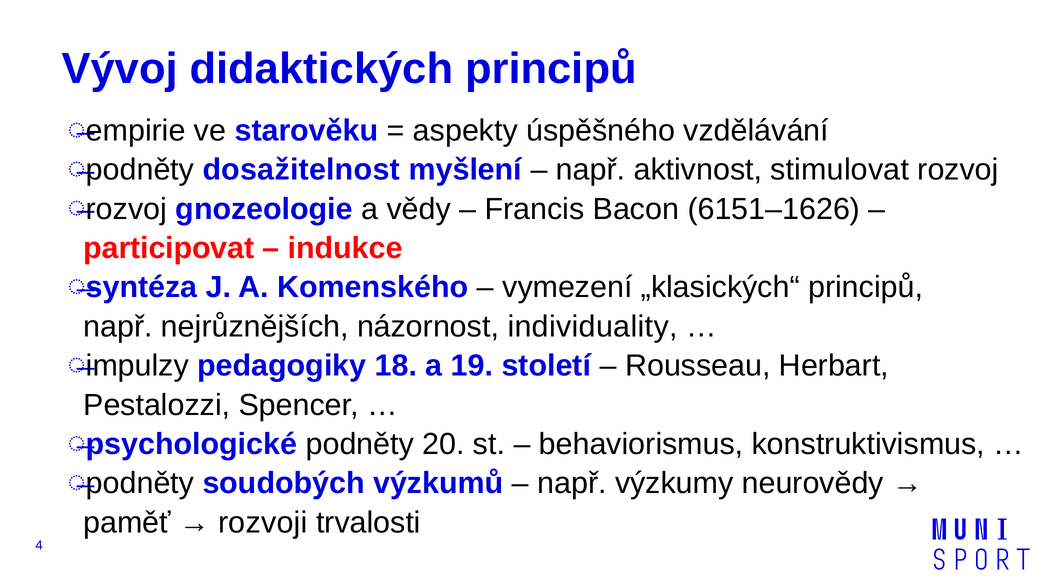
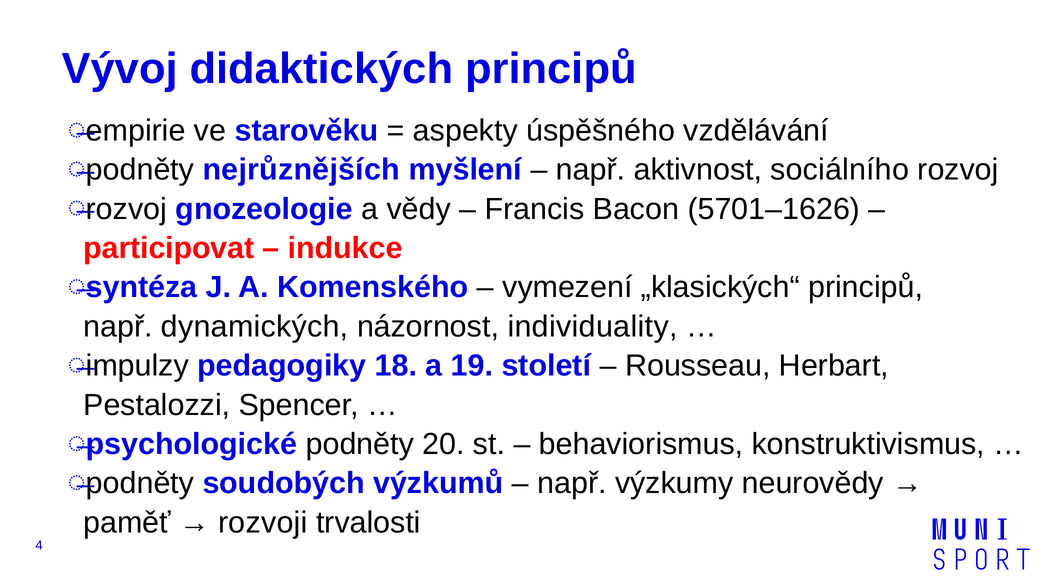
dosažitelnost: dosažitelnost -> nejrůznějších
stimulovat: stimulovat -> sociálního
6151–1626: 6151–1626 -> 5701–1626
nejrůznějších: nejrůznějších -> dynamických
